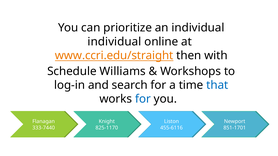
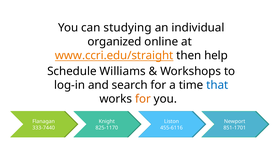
prioritize: prioritize -> studying
individual at (114, 42): individual -> organized
with: with -> help
for at (143, 99) colour: blue -> orange
